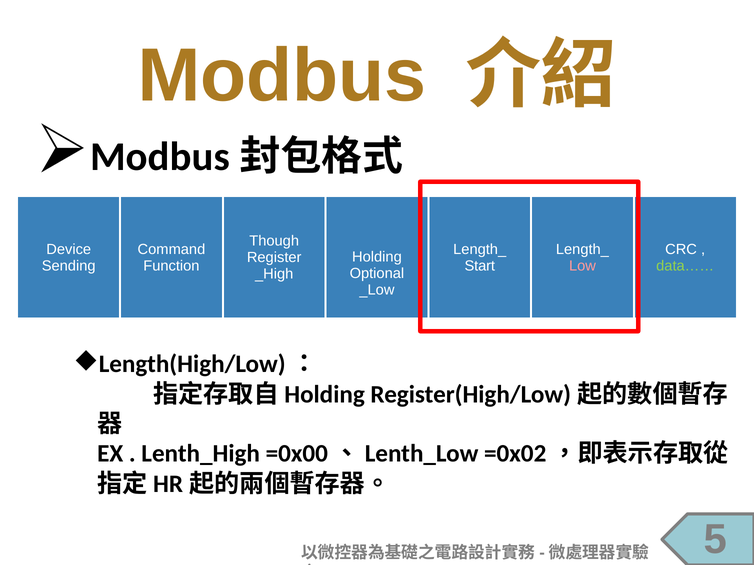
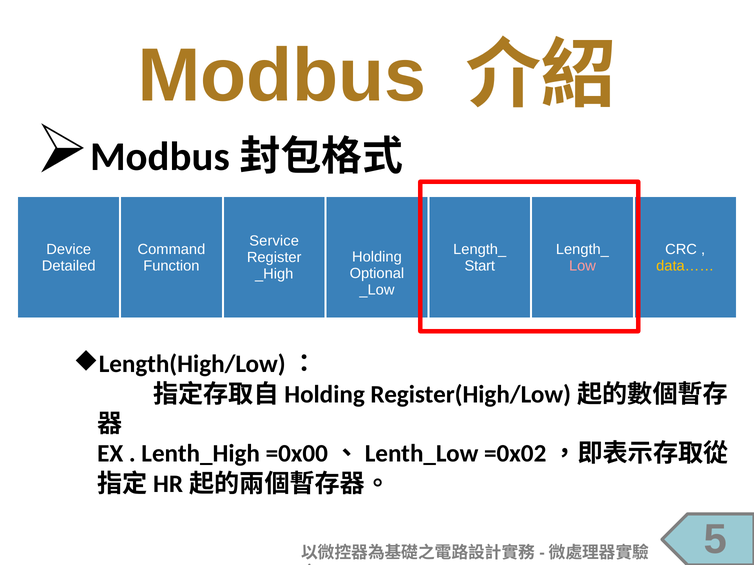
Though: Though -> Service
Sending: Sending -> Detailed
data…… colour: light green -> yellow
